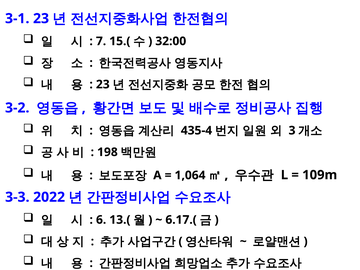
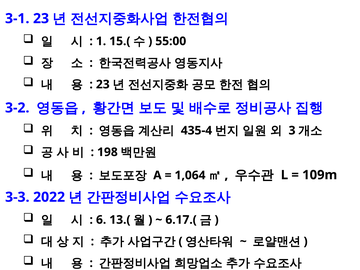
7: 7 -> 1
32:00: 32:00 -> 55:00
